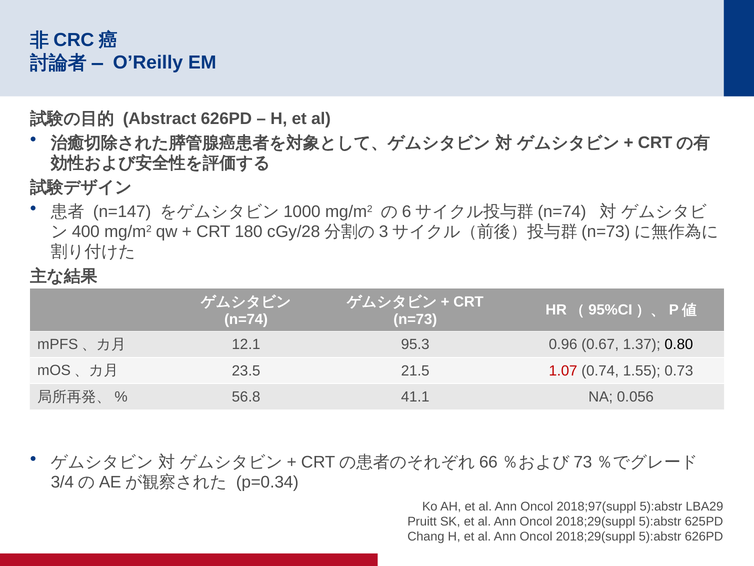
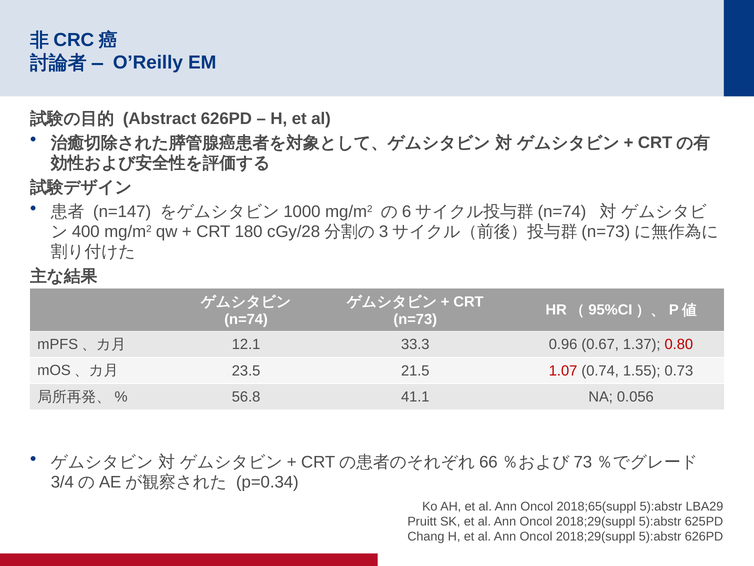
95.3: 95.3 -> 33.3
0.80 colour: black -> red
2018;97(suppl: 2018;97(suppl -> 2018;65(suppl
